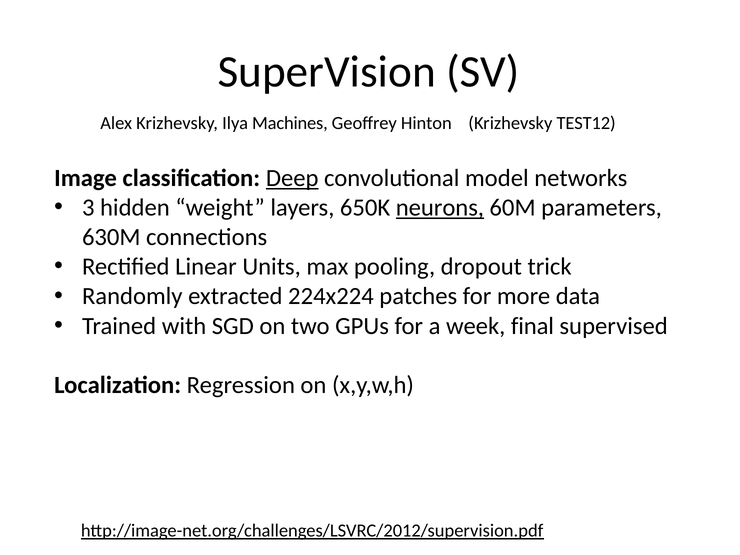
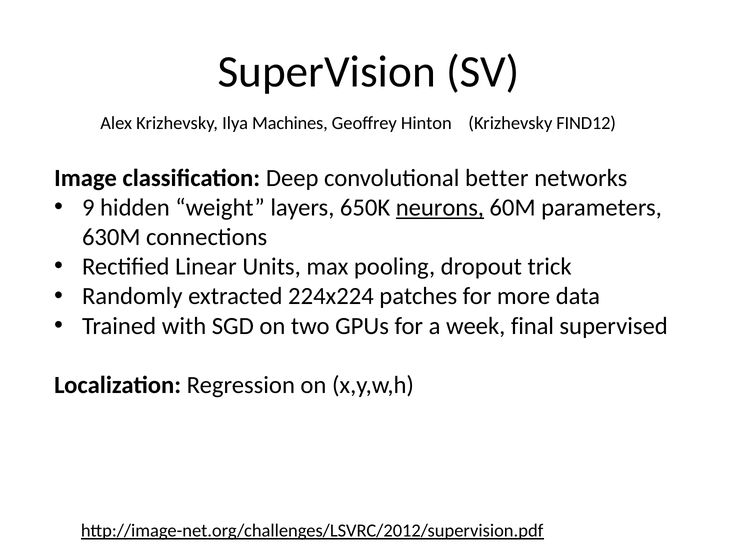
TEST12: TEST12 -> FIND12
Deep underline: present -> none
model: model -> better
3: 3 -> 9
